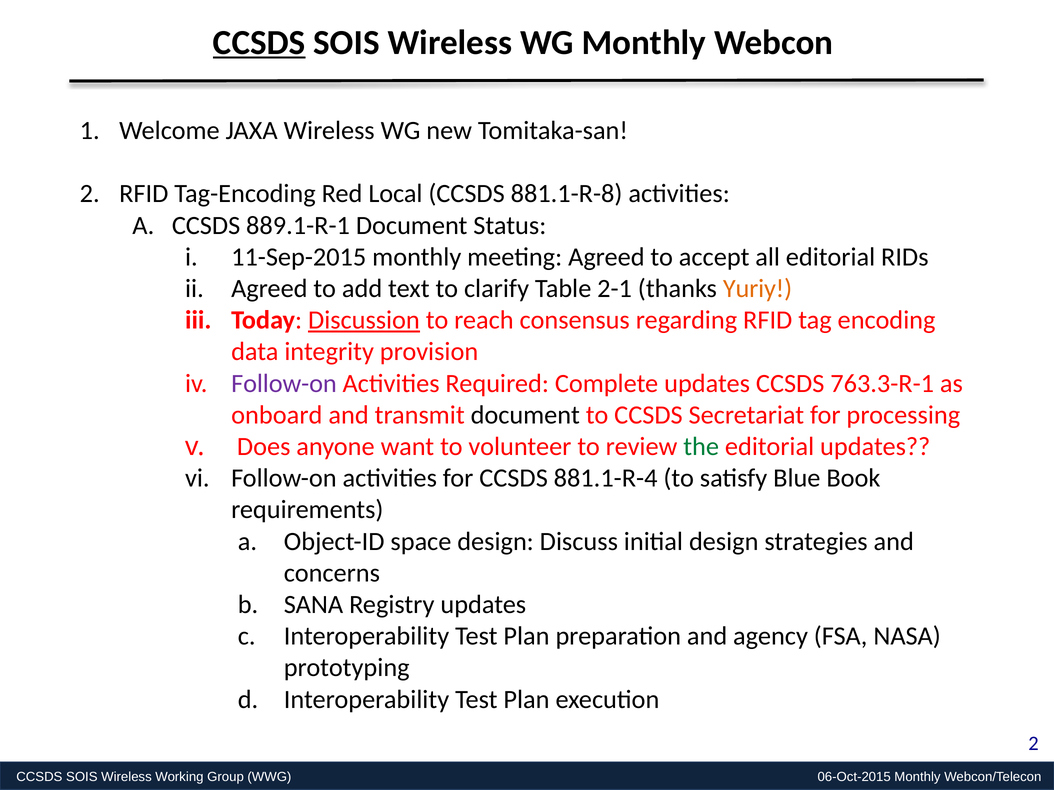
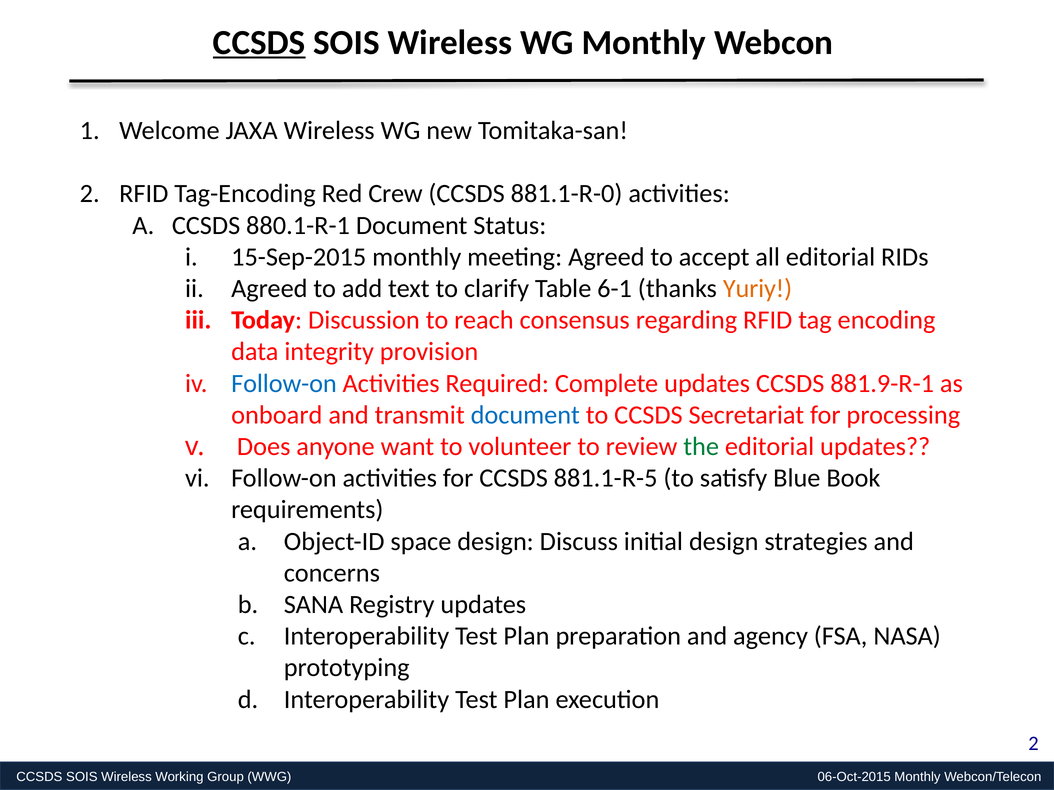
Local: Local -> Crew
881.1-R-8: 881.1-R-8 -> 881.1-R-0
889.1-R-1: 889.1-R-1 -> 880.1-R-1
11-Sep-2015: 11-Sep-2015 -> 15-Sep-2015
2-1: 2-1 -> 6-1
Discussion underline: present -> none
Follow-on at (284, 384) colour: purple -> blue
763.3-R-1: 763.3-R-1 -> 881.9-R-1
document at (525, 415) colour: black -> blue
881.1-R-4: 881.1-R-4 -> 881.1-R-5
